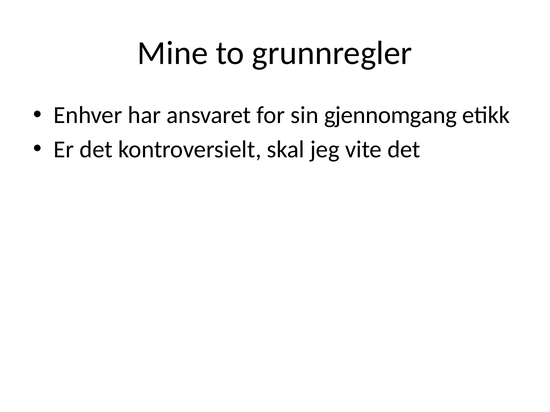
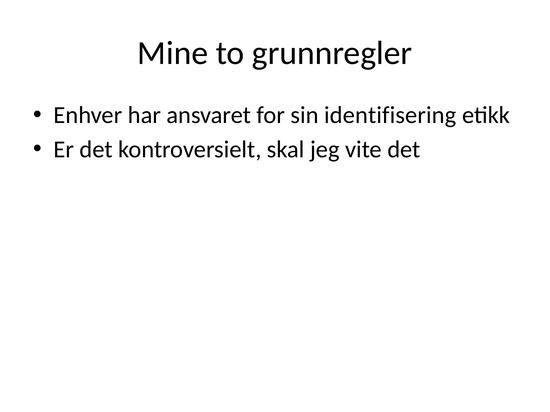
gjennomgang: gjennomgang -> identifisering
